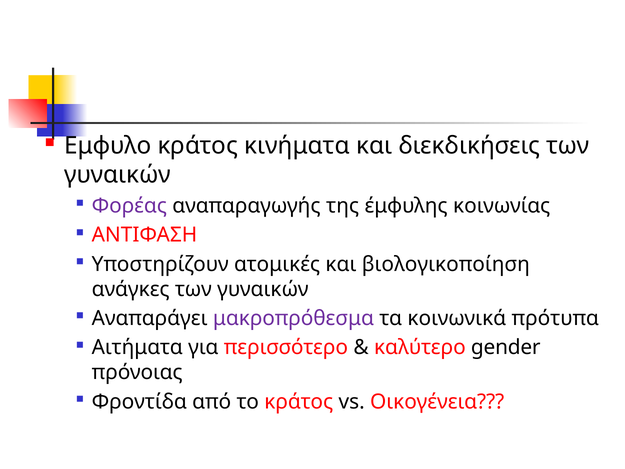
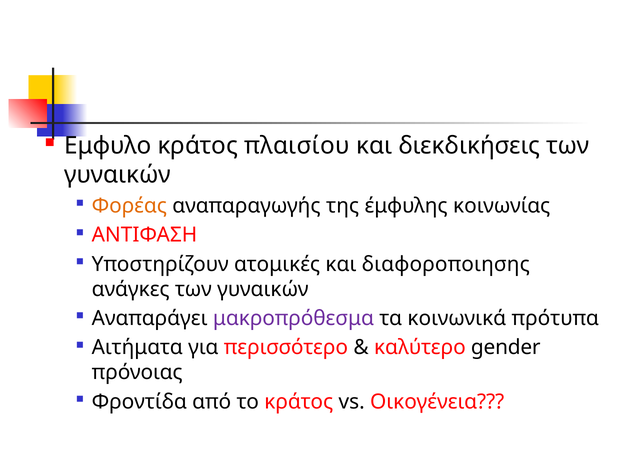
κινήματα: κινήματα -> πλαισίου
Φορέας colour: purple -> orange
βιολογικοποίηση: βιολογικοποίηση -> διαφοροποιησης
